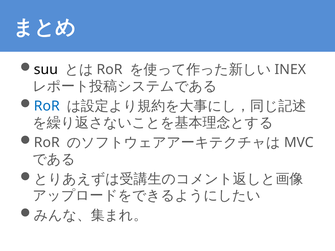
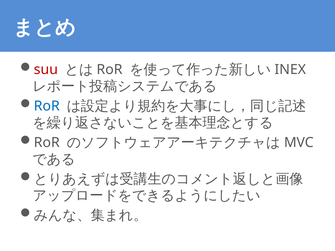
suu colour: black -> red
